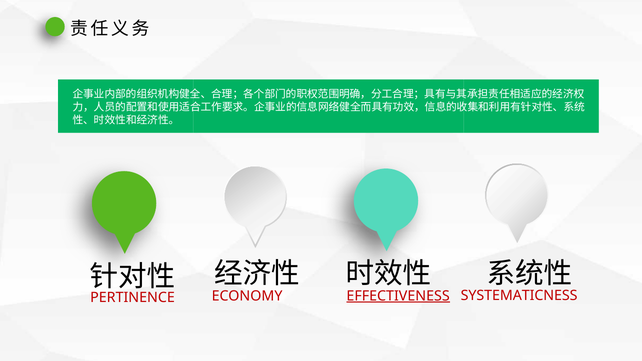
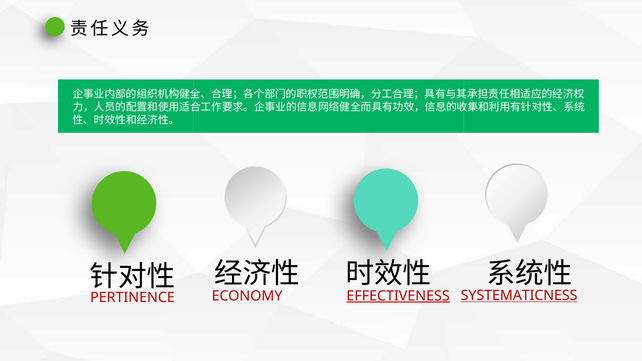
SYSTEMATICNESS underline: none -> present
